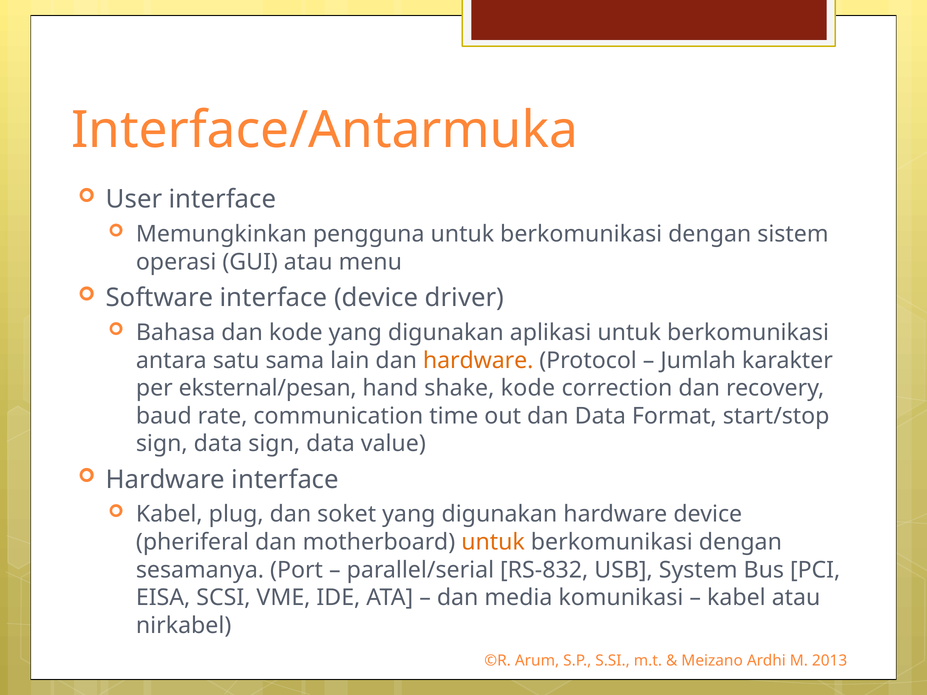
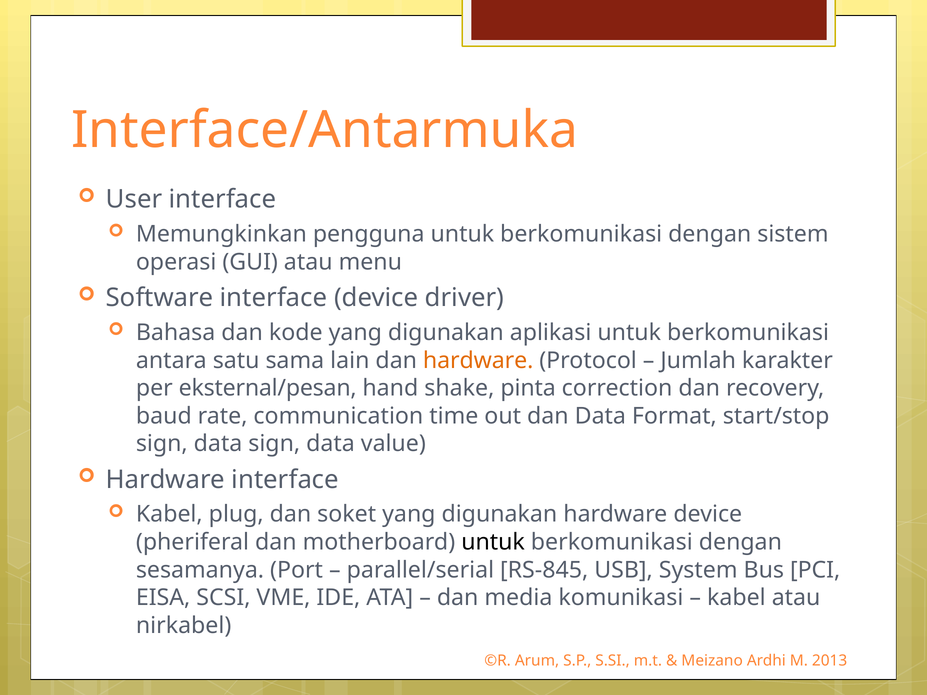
shake kode: kode -> pinta
untuk at (493, 542) colour: orange -> black
RS-832: RS-832 -> RS-845
